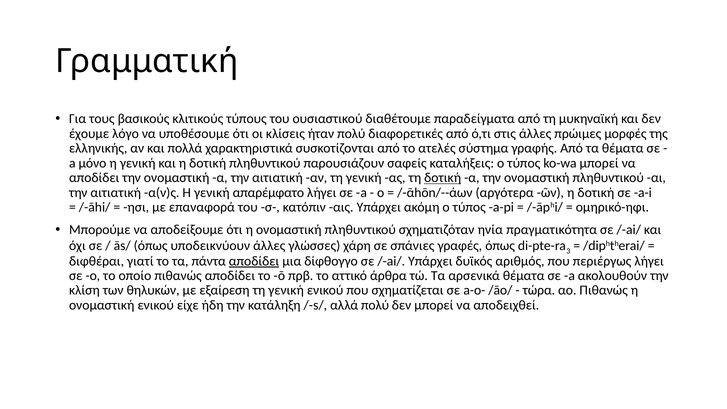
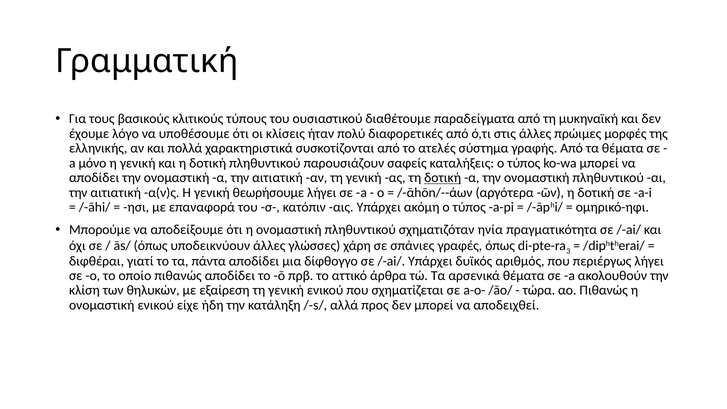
απαρέμφατο: απαρέμφατο -> θεωρήσουμε
αποδίδει at (254, 261) underline: present -> none
αλλά πολύ: πολύ -> προς
